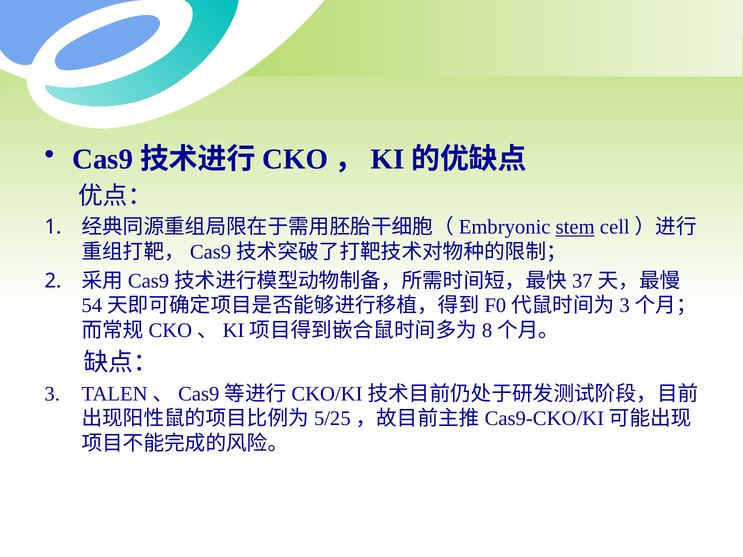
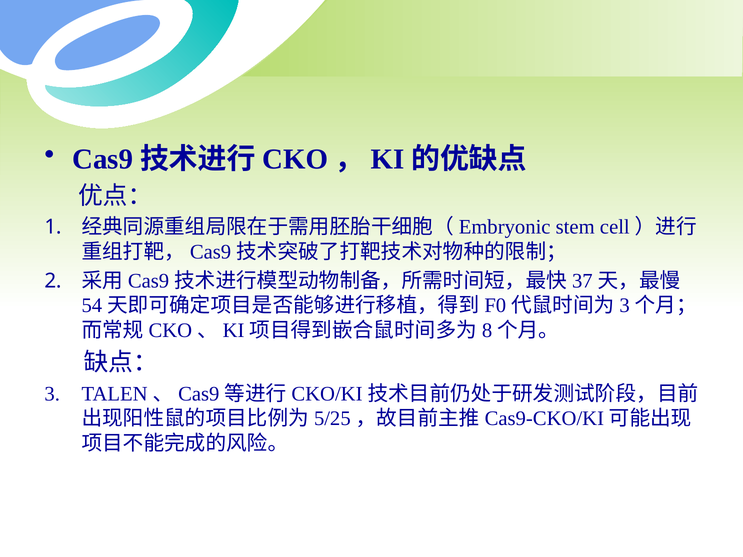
stem underline: present -> none
